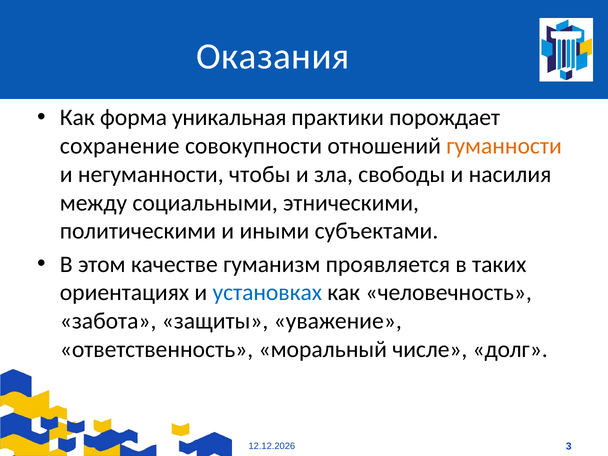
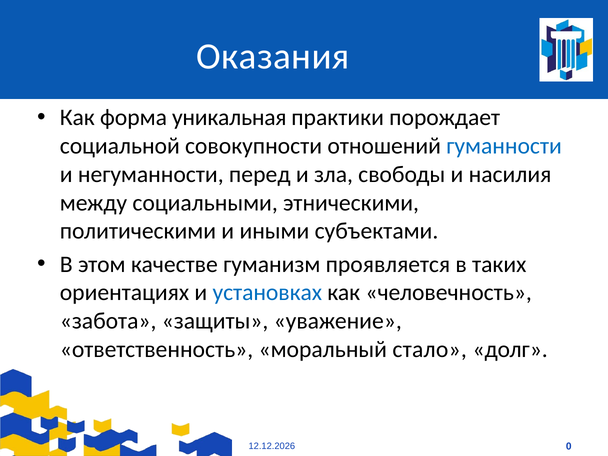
сохранение: сохранение -> социальной
гуманности colour: orange -> blue
чтобы: чтобы -> перед
числе: числе -> стало
3: 3 -> 0
